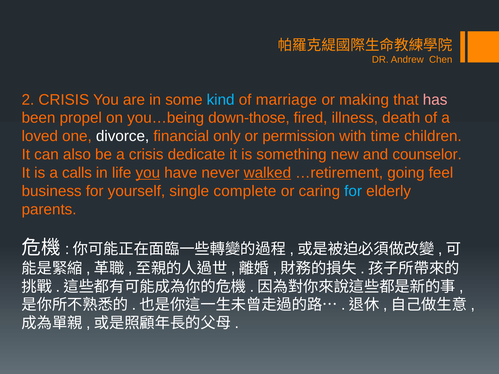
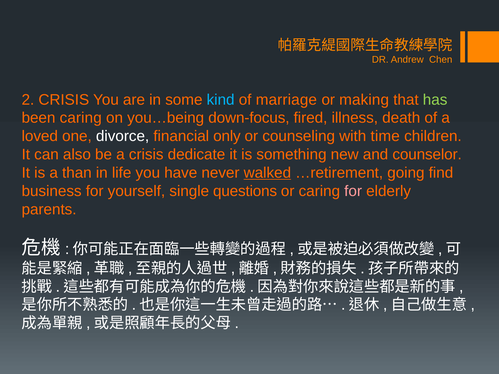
has colour: pink -> light green
been propel: propel -> caring
down-those: down-those -> down-focus
permission: permission -> counseling
calls: calls -> than
you at (148, 173) underline: present -> none
feel: feel -> find
complete: complete -> questions
for at (353, 191) colour: light blue -> pink
